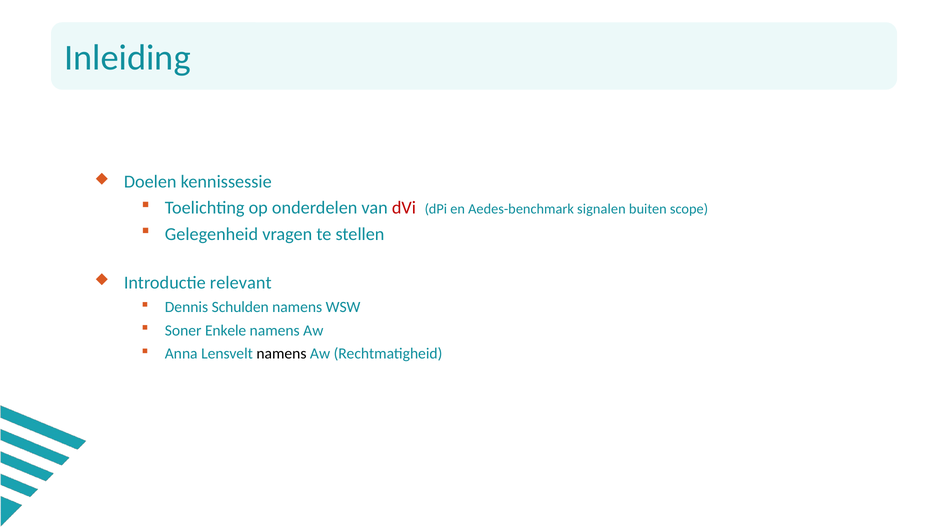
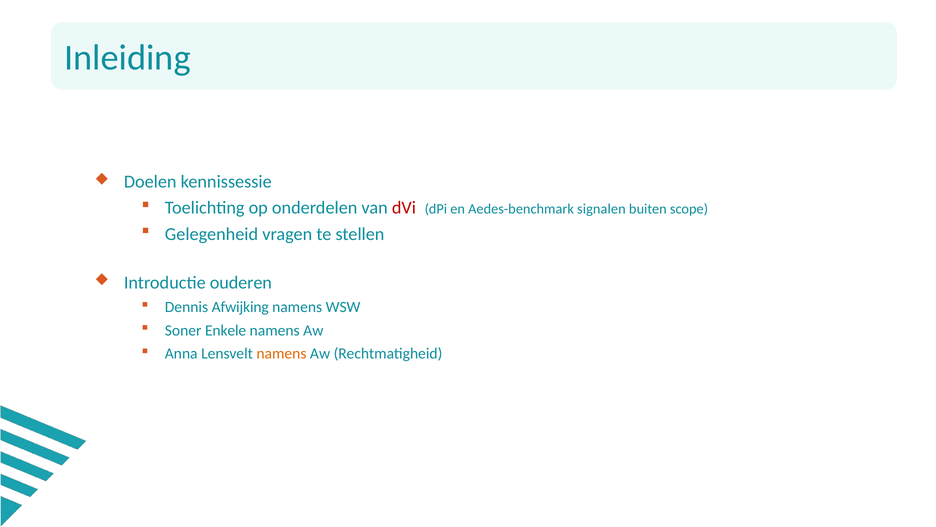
relevant: relevant -> ouderen
Schulden: Schulden -> Afwijking
namens at (281, 354) colour: black -> orange
